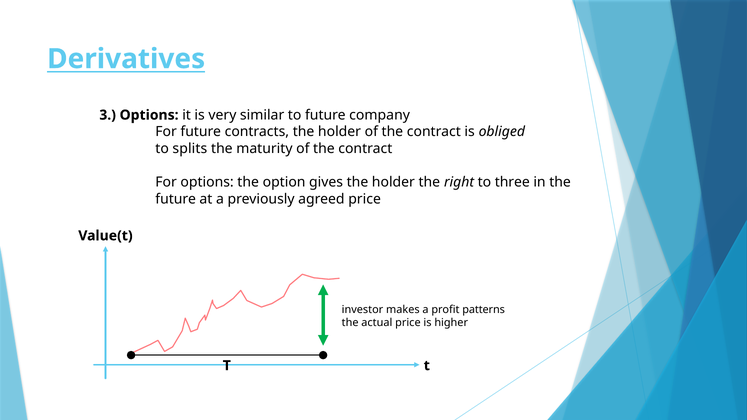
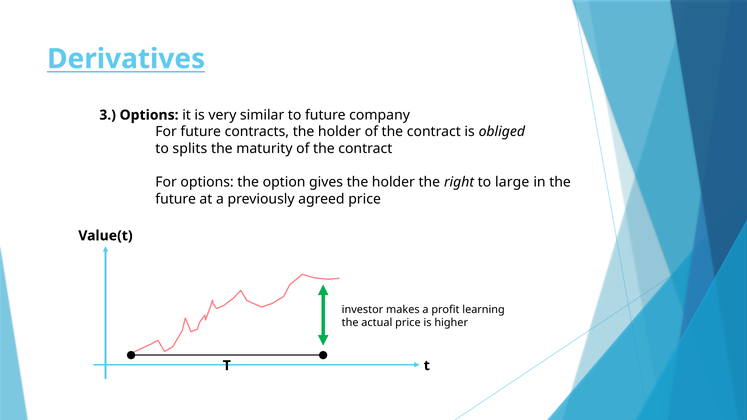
three: three -> large
patterns: patterns -> learning
